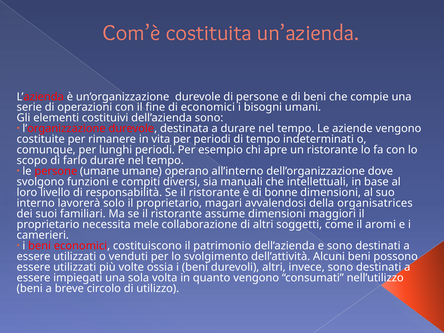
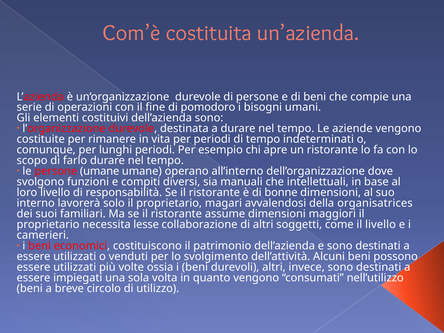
di economici: economici -> pomodoro
mele: mele -> lesse
il aromi: aromi -> livello
